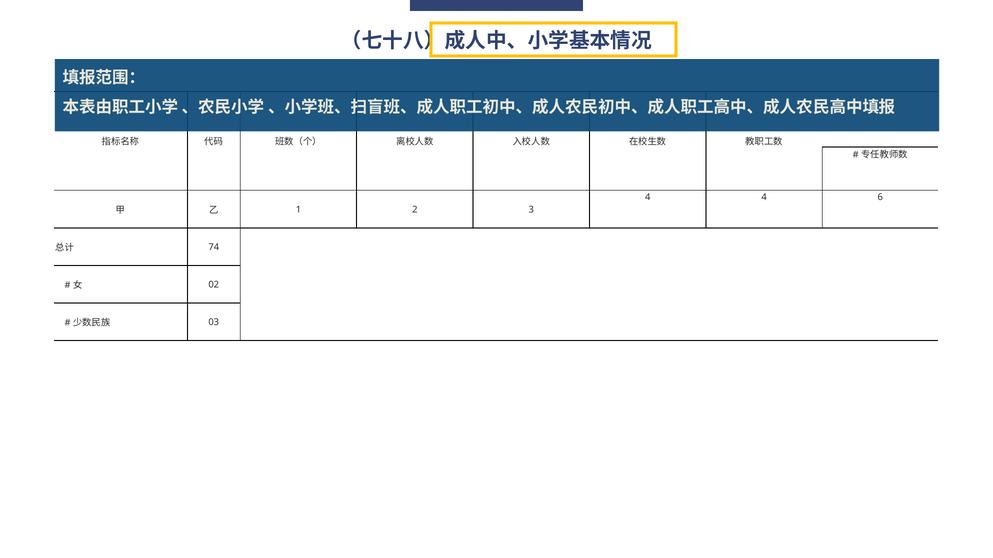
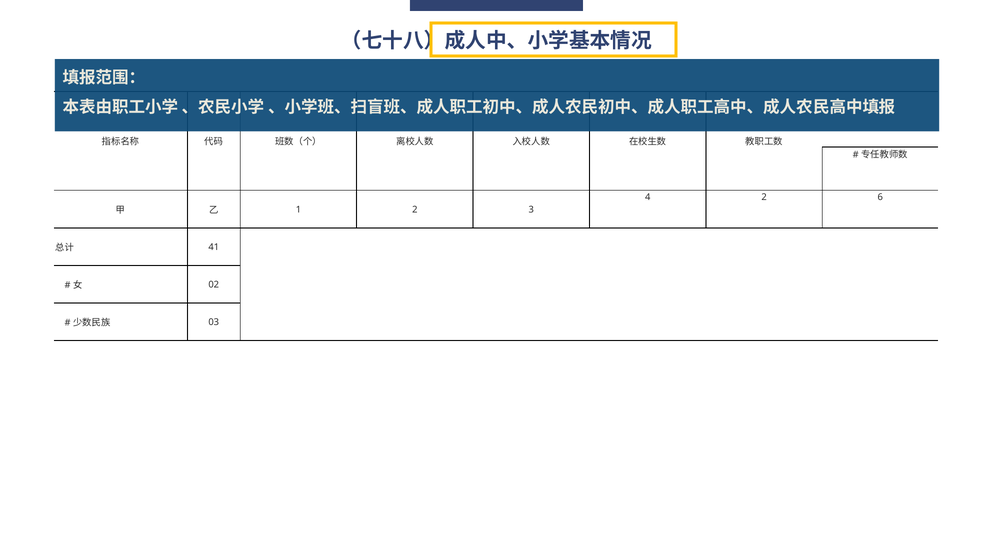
4 4: 4 -> 2
74: 74 -> 41
